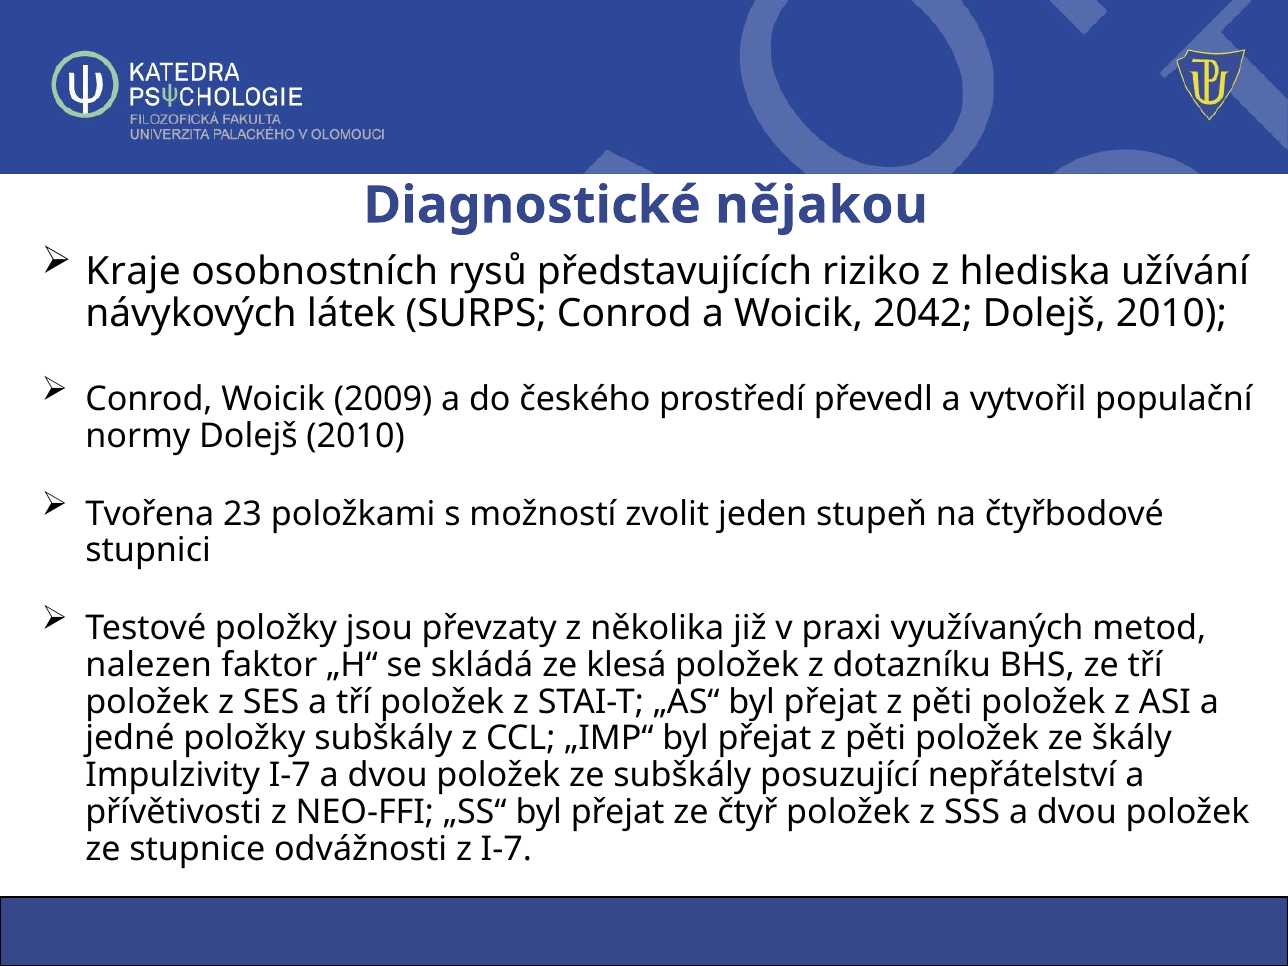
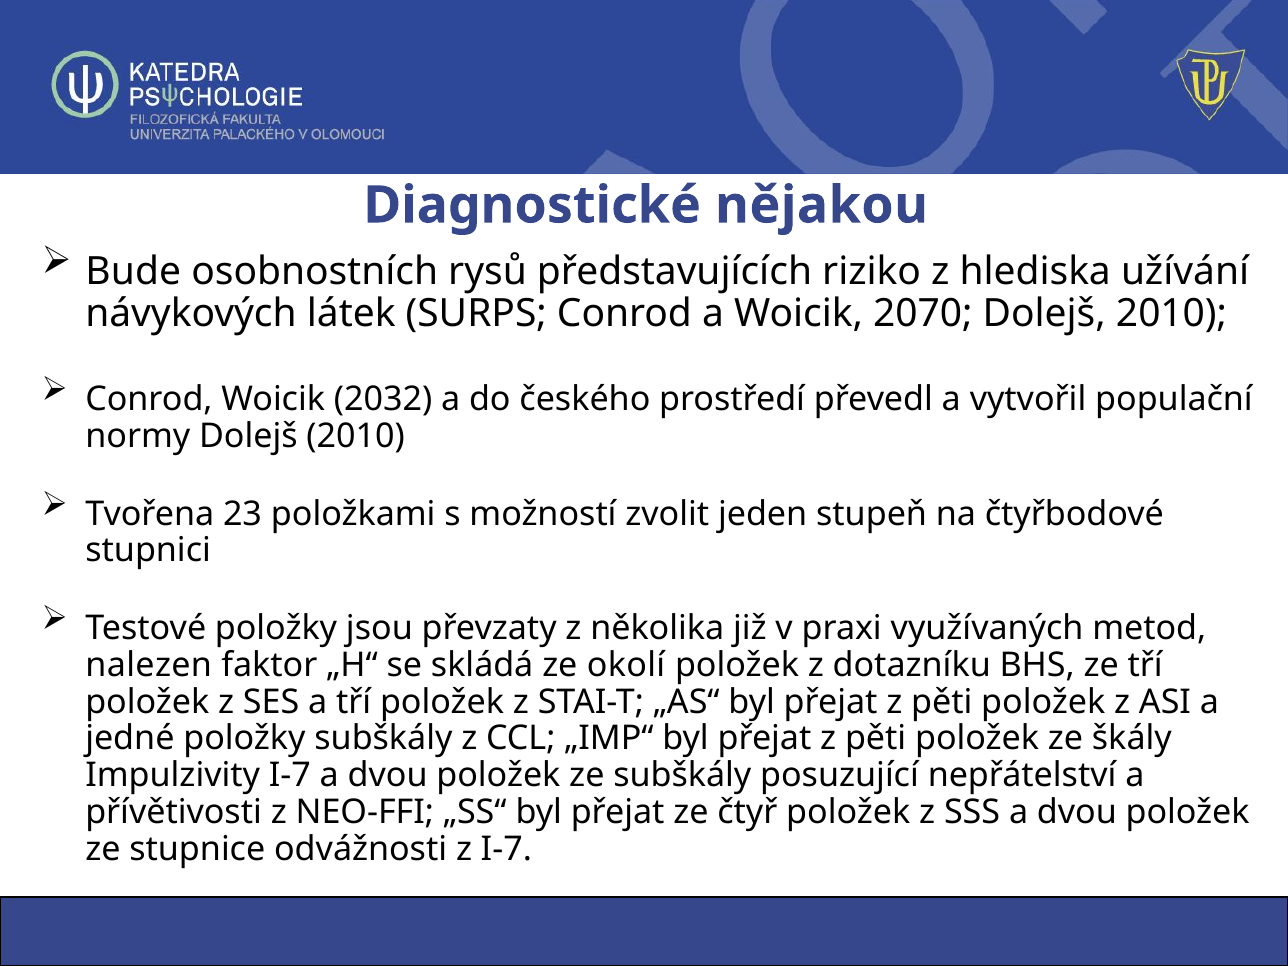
Kraje: Kraje -> Bude
2042: 2042 -> 2070
2009: 2009 -> 2032
klesá: klesá -> okolí
